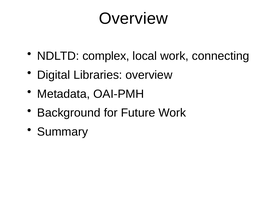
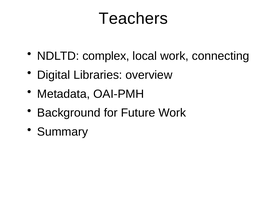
Overview at (133, 19): Overview -> Teachers
